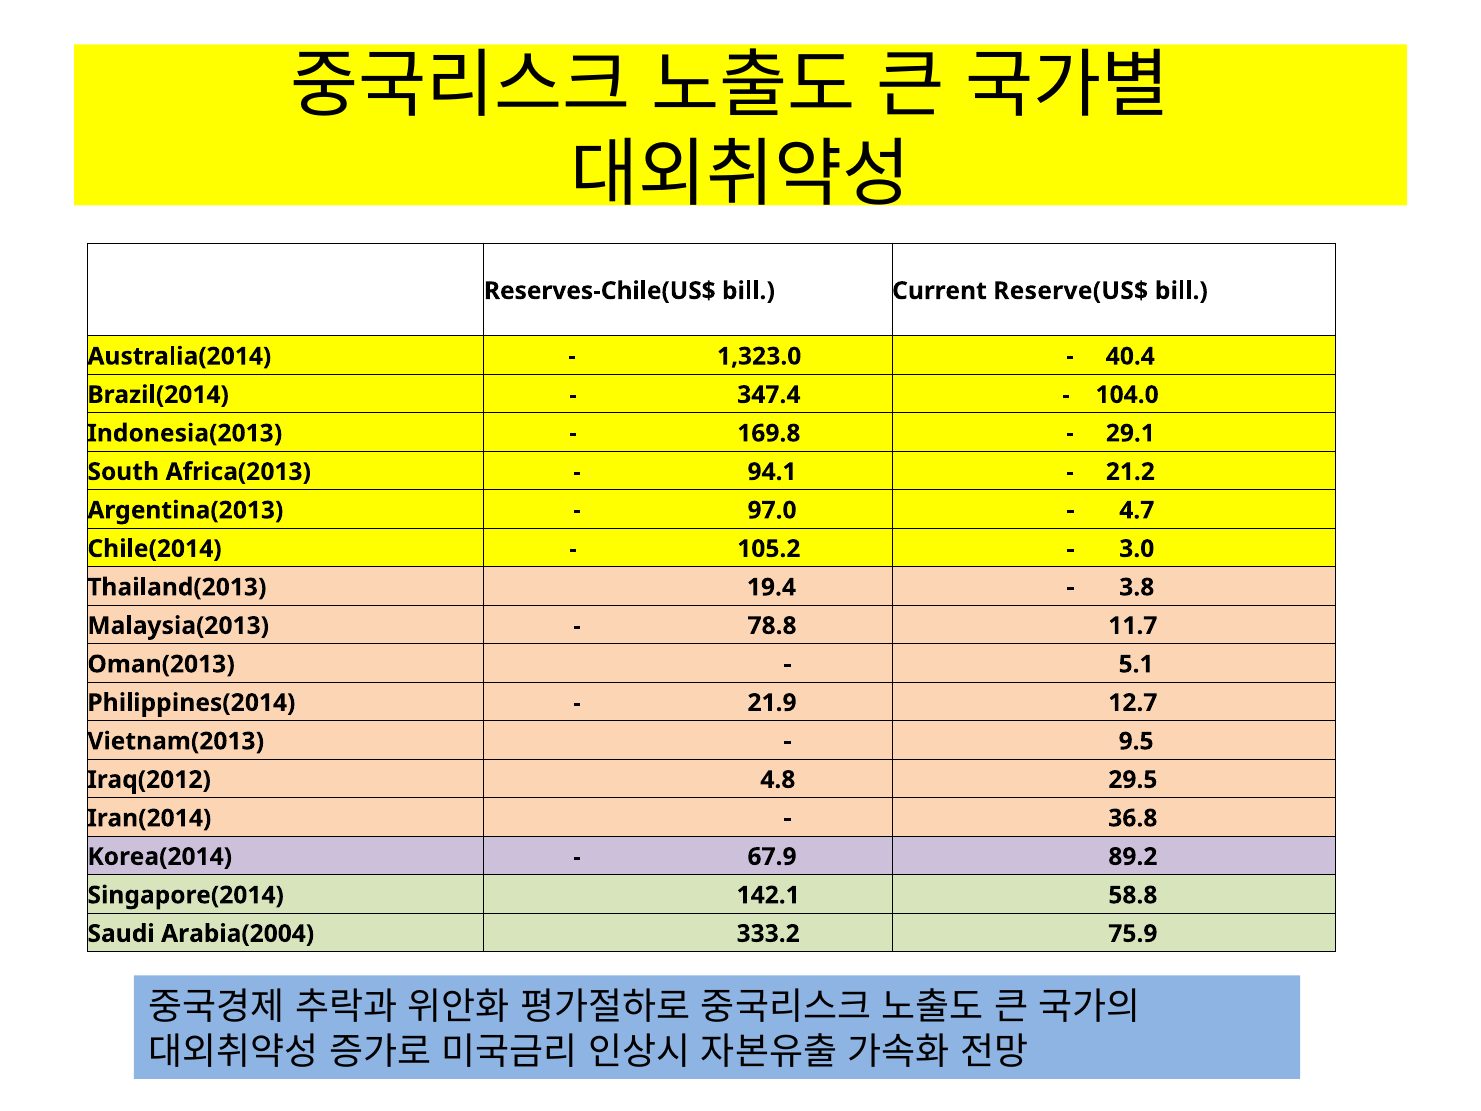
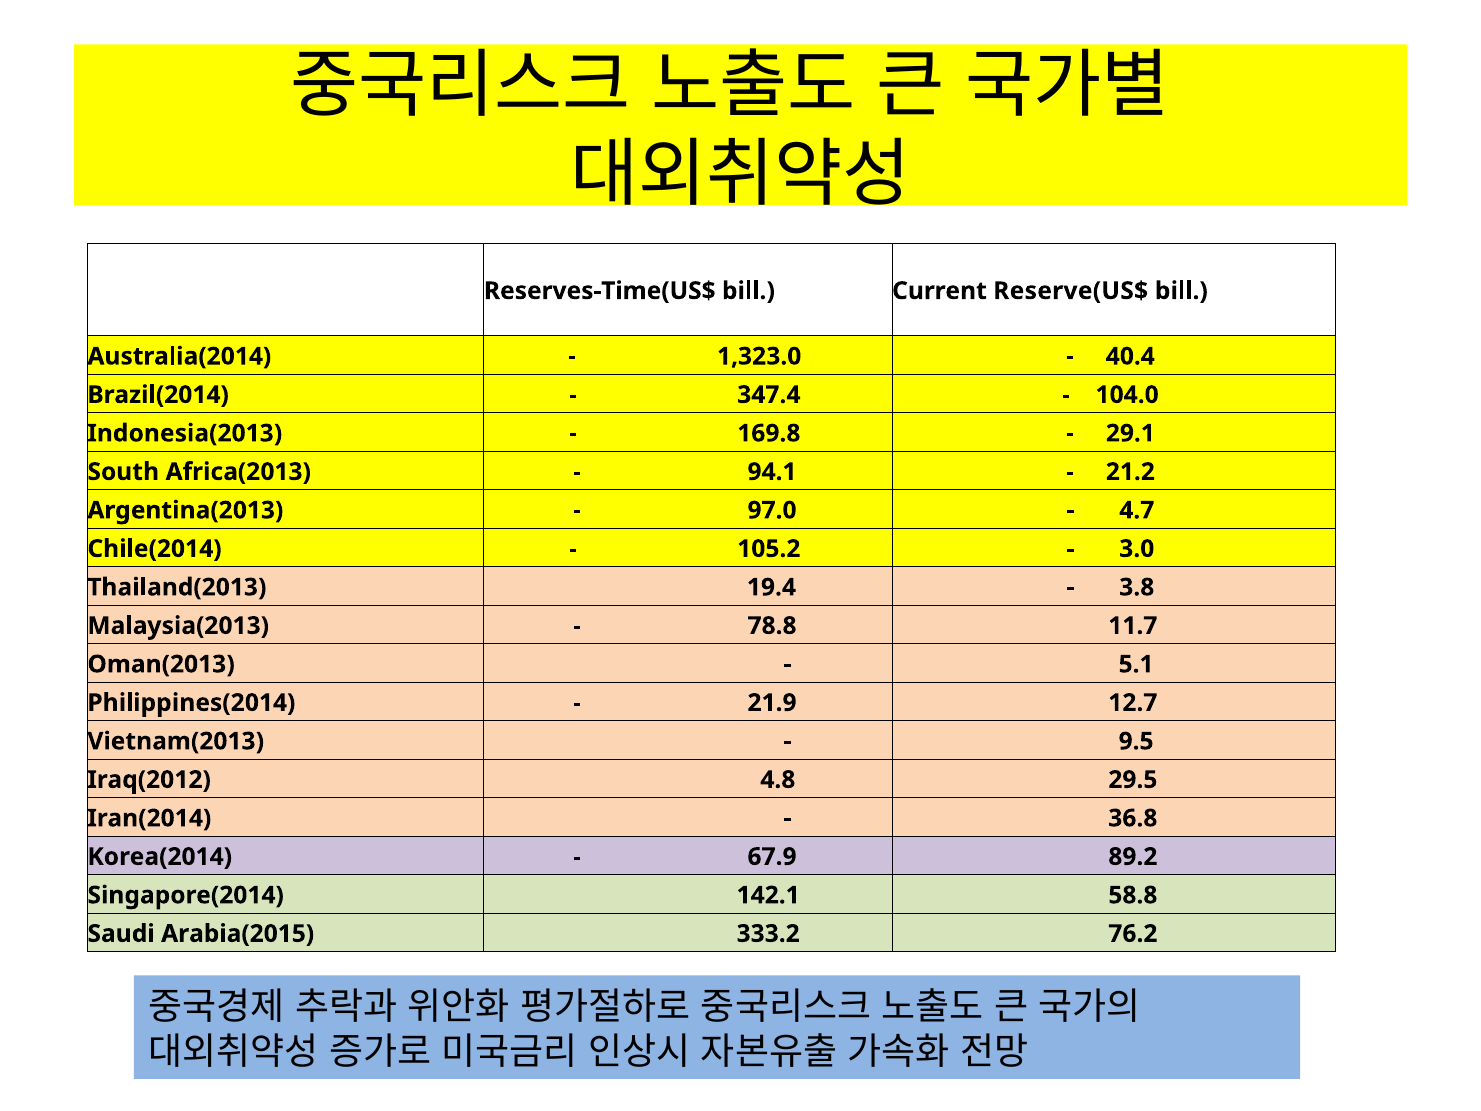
Reserves-Chile(US$: Reserves-Chile(US$ -> Reserves-Time(US$
Arabia(2004: Arabia(2004 -> Arabia(2015
75.9: 75.9 -> 76.2
